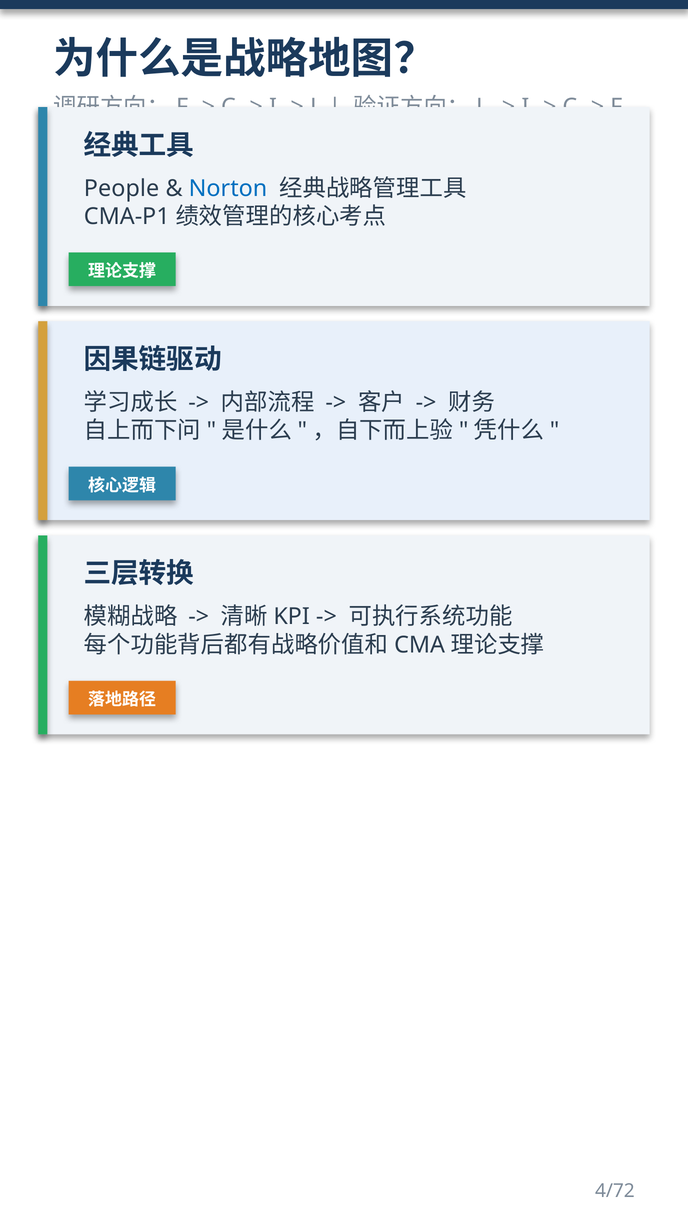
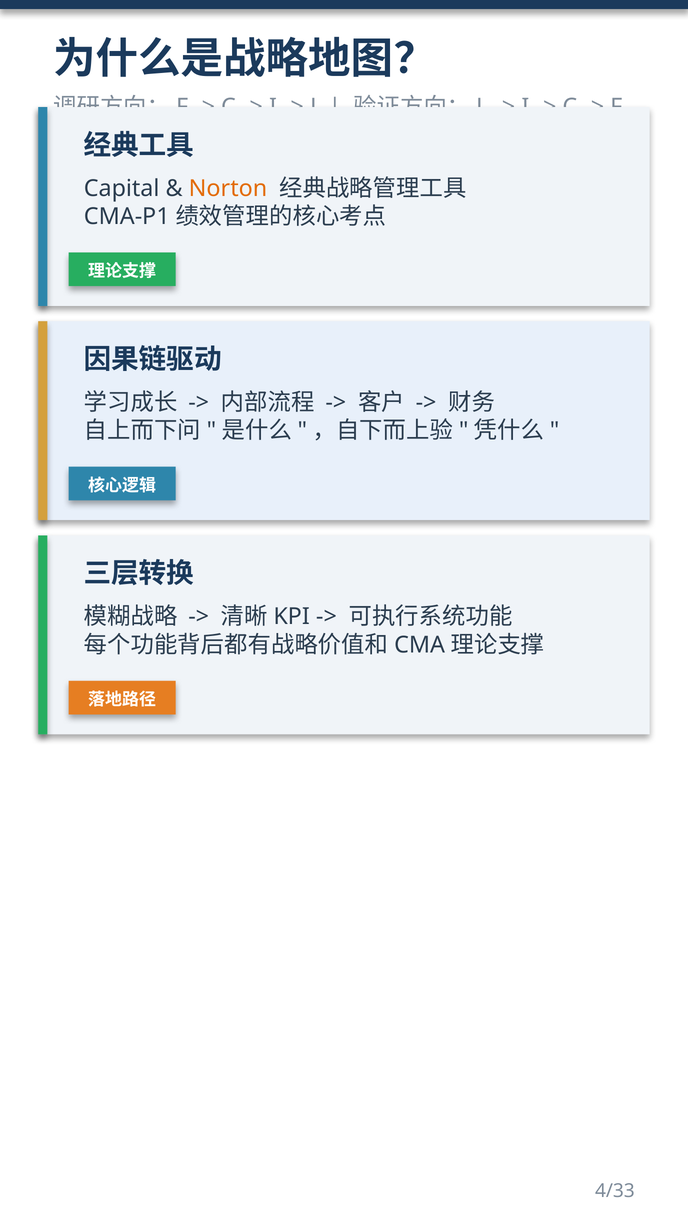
People: People -> Capital
Norton colour: blue -> orange
4/72: 4/72 -> 4/33
